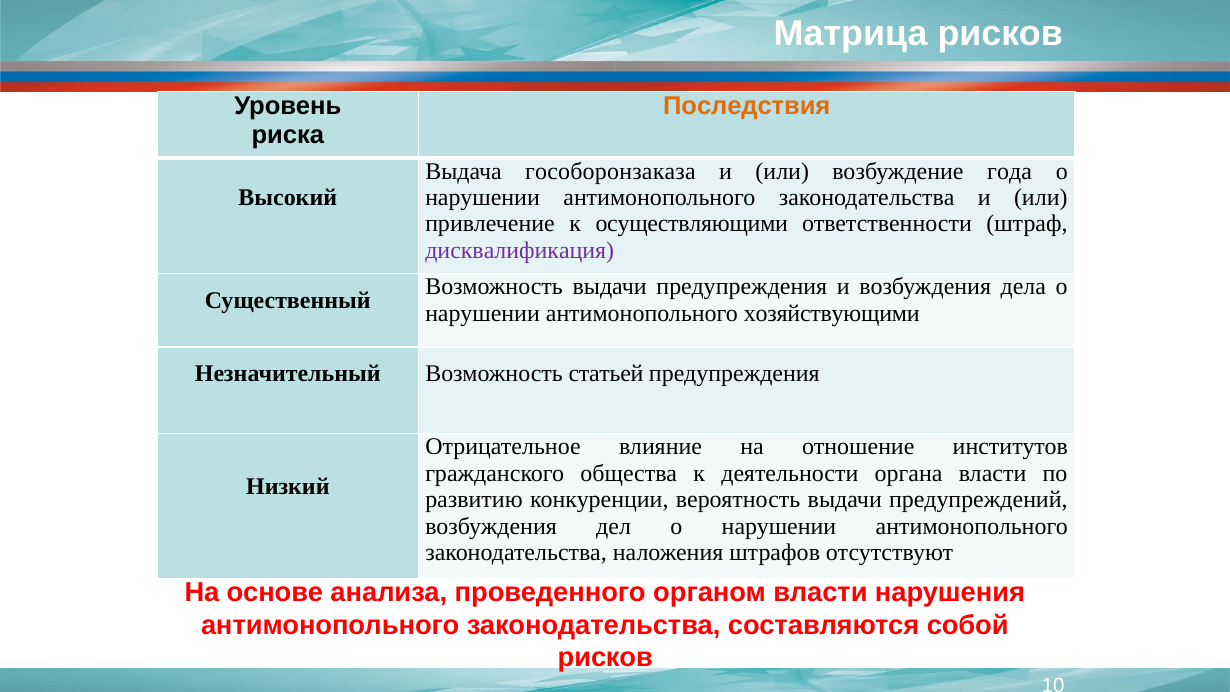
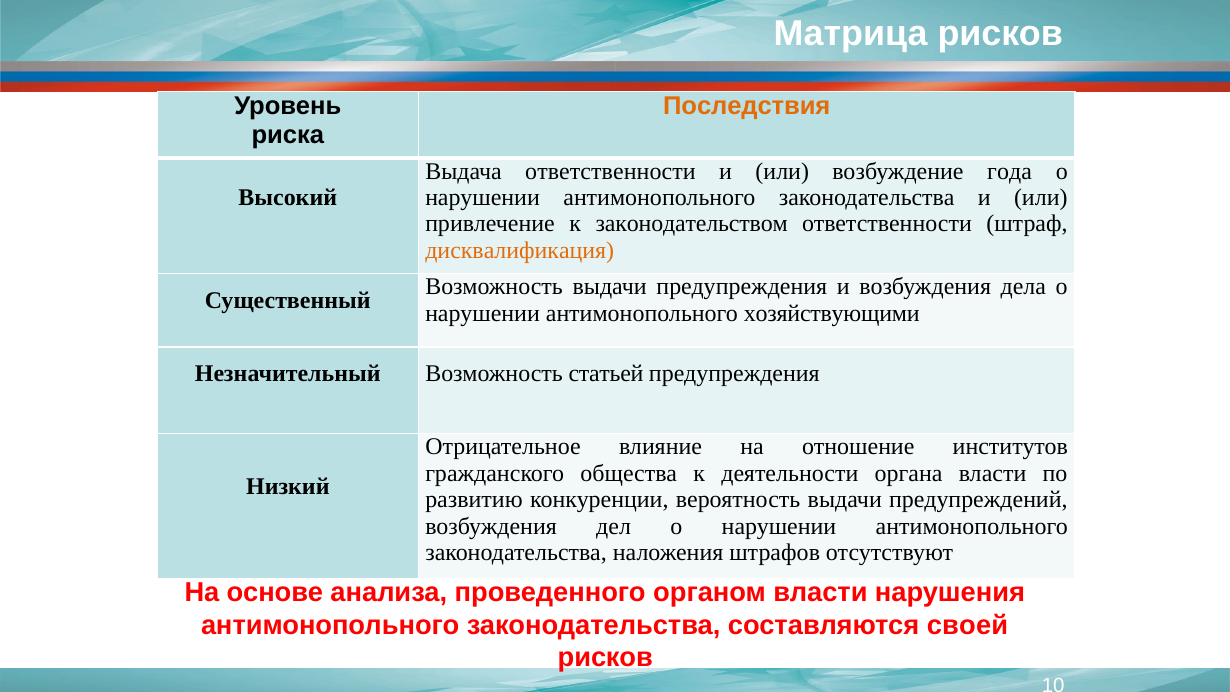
Выдача гособоронзаказа: гособоронзаказа -> ответственности
осуществляющими: осуществляющими -> законодательством
дисквалификация colour: purple -> orange
собой: собой -> своей
